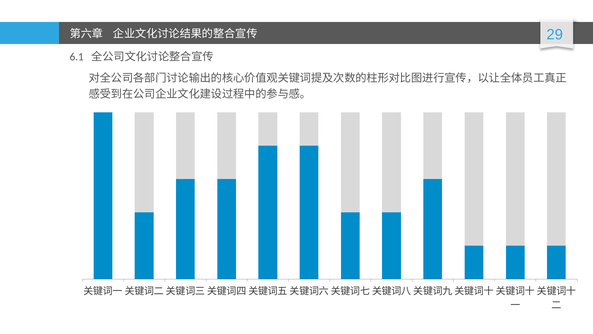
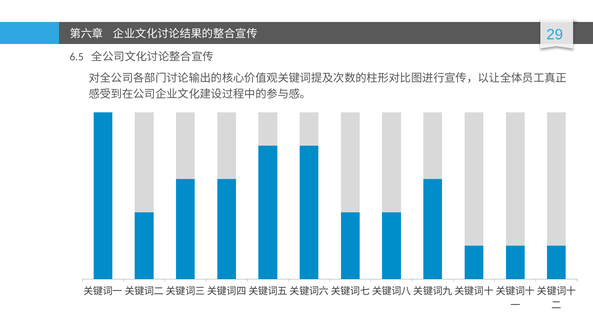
6.1: 6.1 -> 6.5
